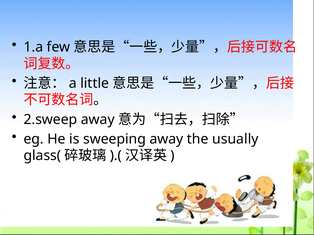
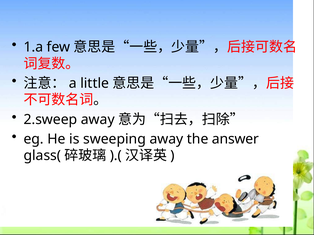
usually: usually -> answer
